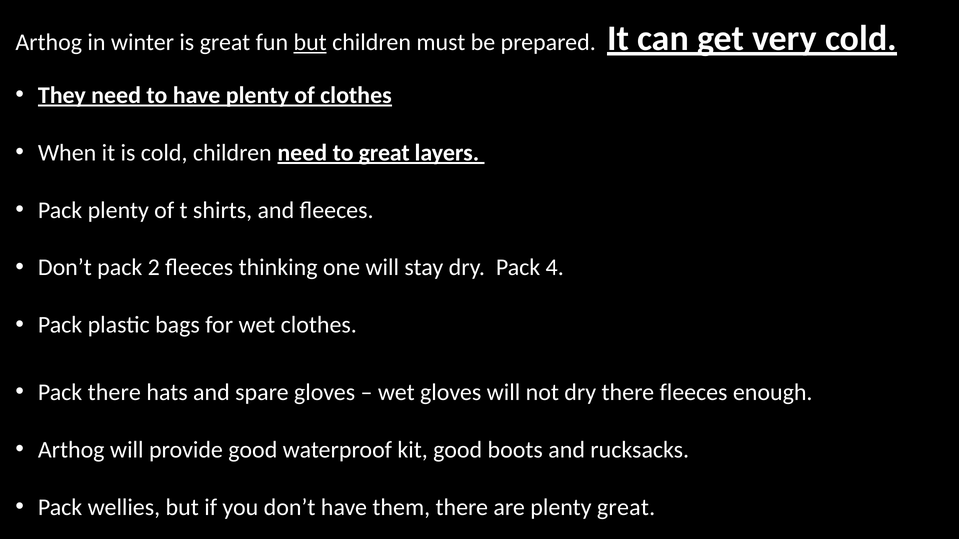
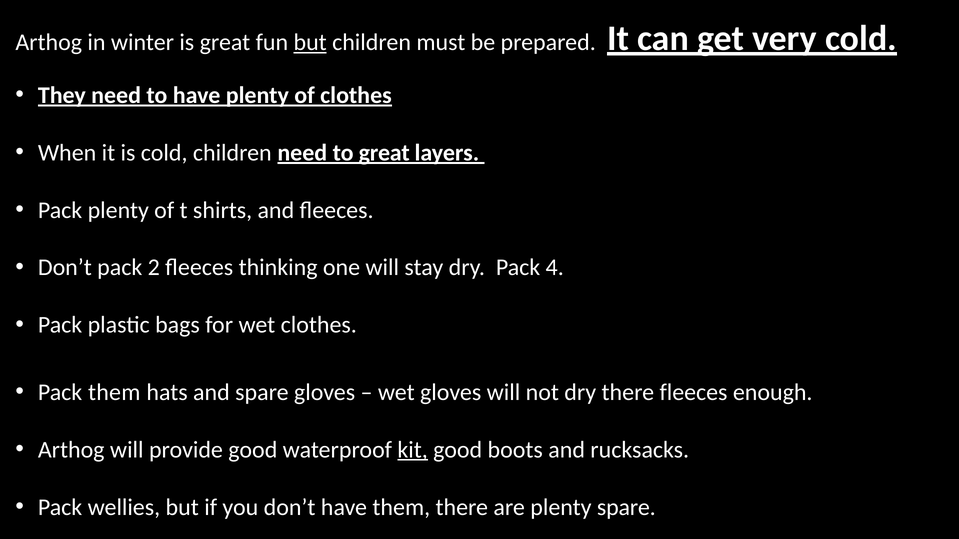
Pack there: there -> them
kit underline: none -> present
plenty great: great -> spare
